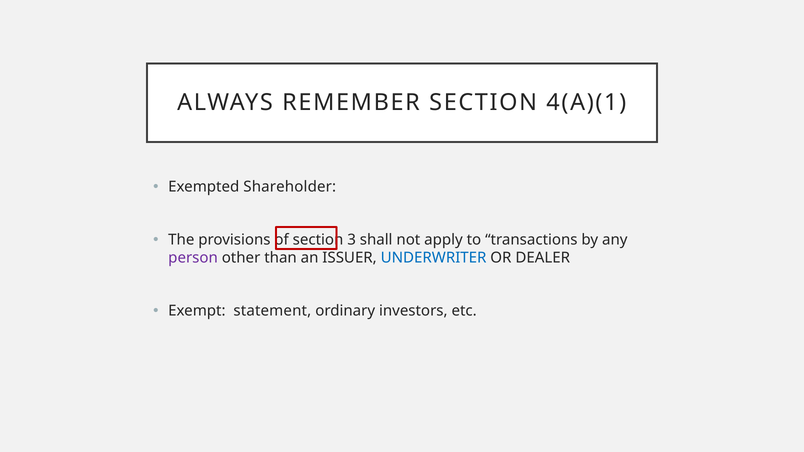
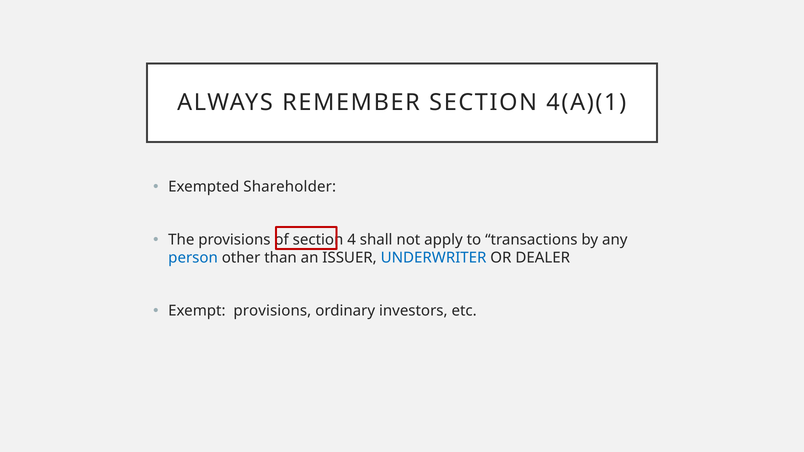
3: 3 -> 4
person colour: purple -> blue
Exempt statement: statement -> provisions
